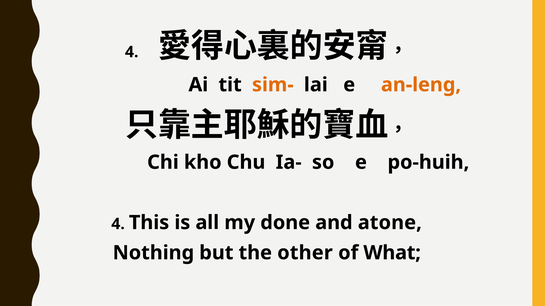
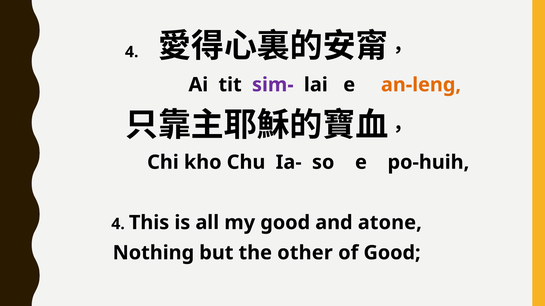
sim- colour: orange -> purple
my done: done -> good
of What: What -> Good
